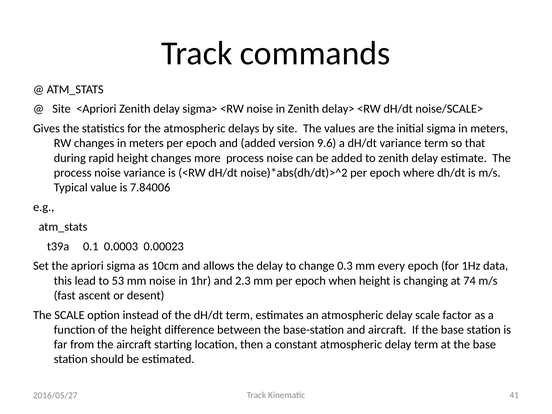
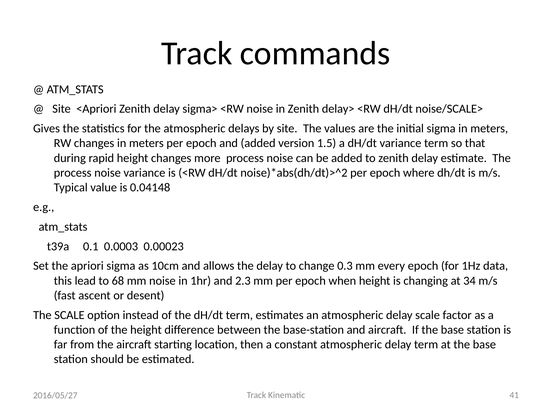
9.6: 9.6 -> 1.5
7.84006: 7.84006 -> 0.04148
53: 53 -> 68
74: 74 -> 34
